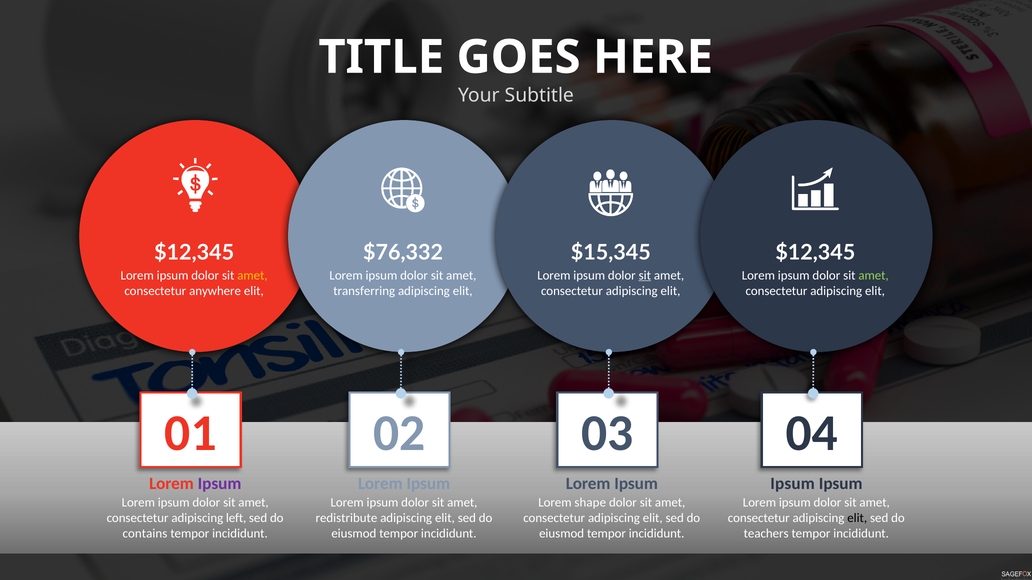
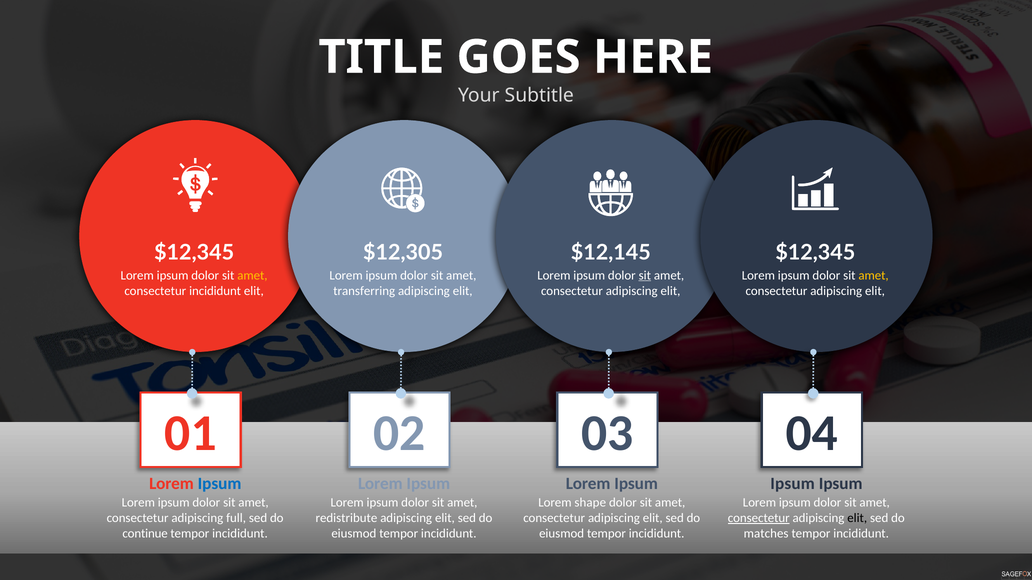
$76,332: $76,332 -> $12,305
$15,345: $15,345 -> $12,145
amet at (874, 276) colour: light green -> yellow
consectetur anywhere: anywhere -> incididunt
Ipsum at (220, 484) colour: purple -> blue
left: left -> full
consectetur at (759, 518) underline: none -> present
contains: contains -> continue
teachers: teachers -> matches
